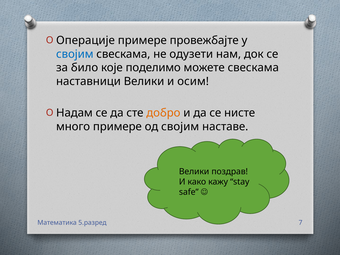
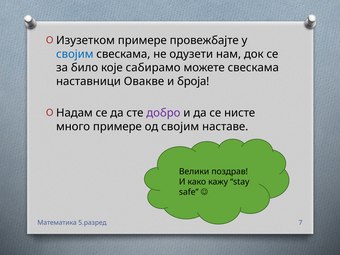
Операције: Операције -> Изузетком
поделимо: поделимо -> сабирамо
наставници Велики: Велики -> Овакве
осим: осим -> броја
добро colour: orange -> purple
